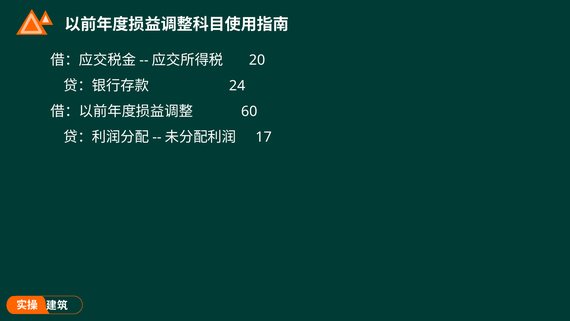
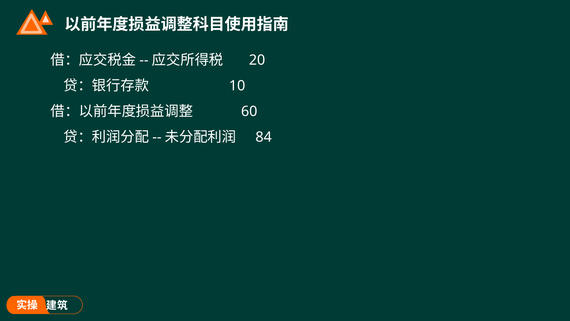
24: 24 -> 10
17: 17 -> 84
